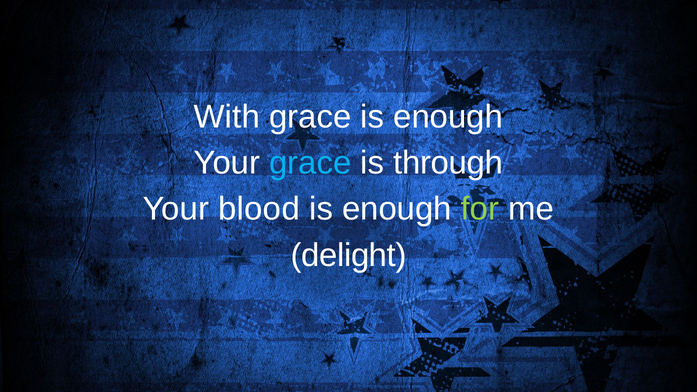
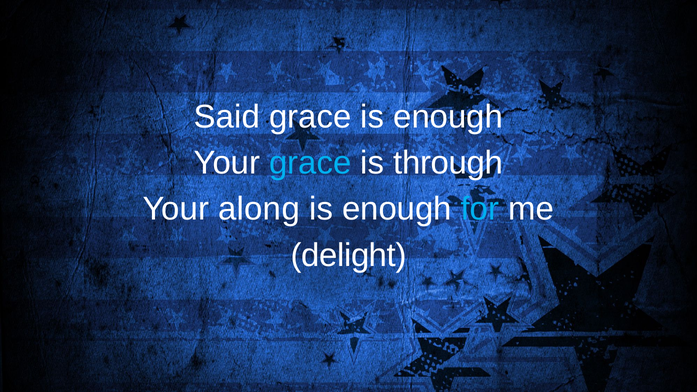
With: With -> Said
blood: blood -> along
for colour: light green -> light blue
